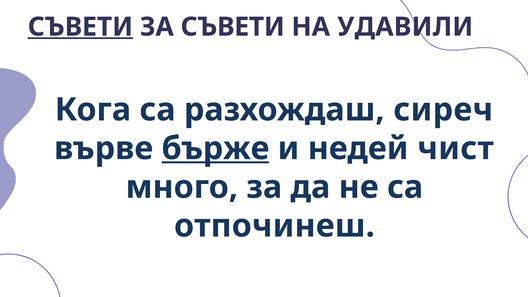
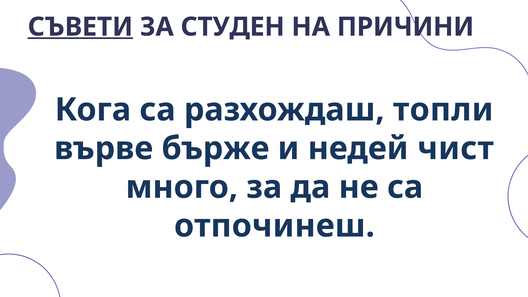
ЗА СЪВЕТИ: СЪВЕТИ -> СТУДЕН
УДАВИЛИ: УДАВИЛИ -> ПРИЧИНИ
сиреч: сиреч -> топли
бърже underline: present -> none
